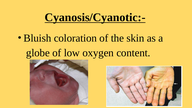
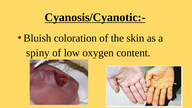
globe: globe -> spiny
